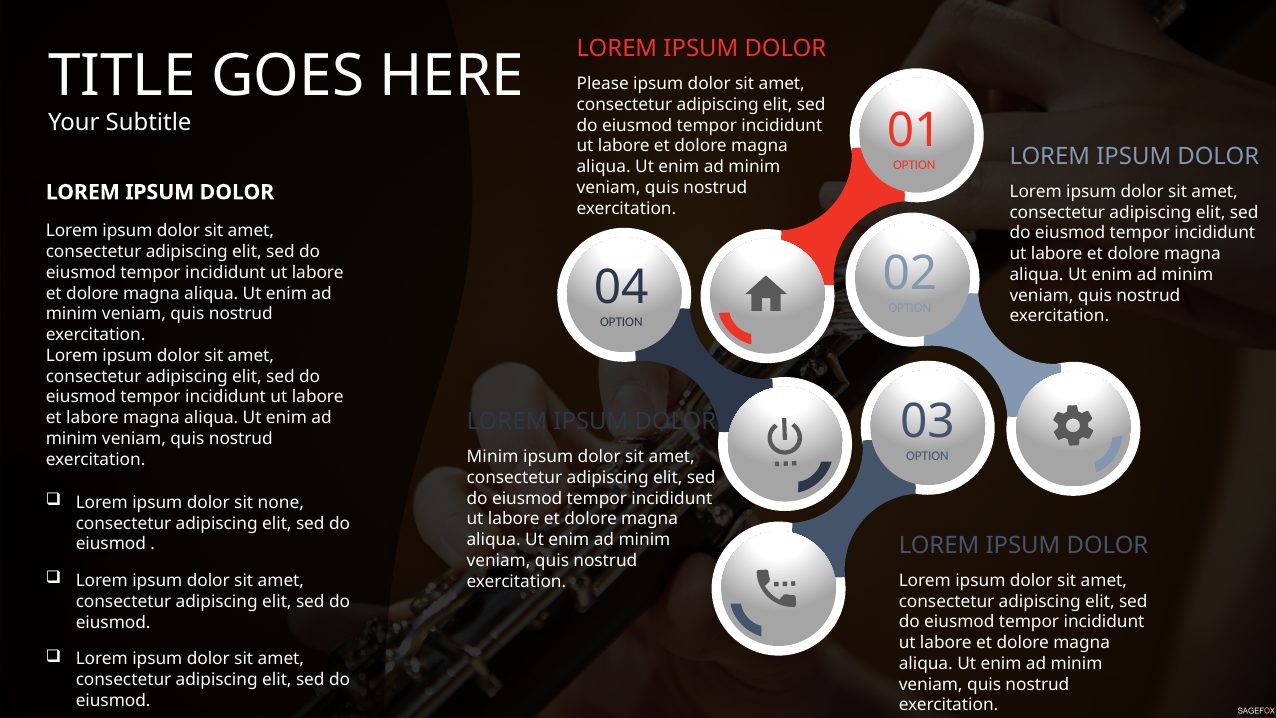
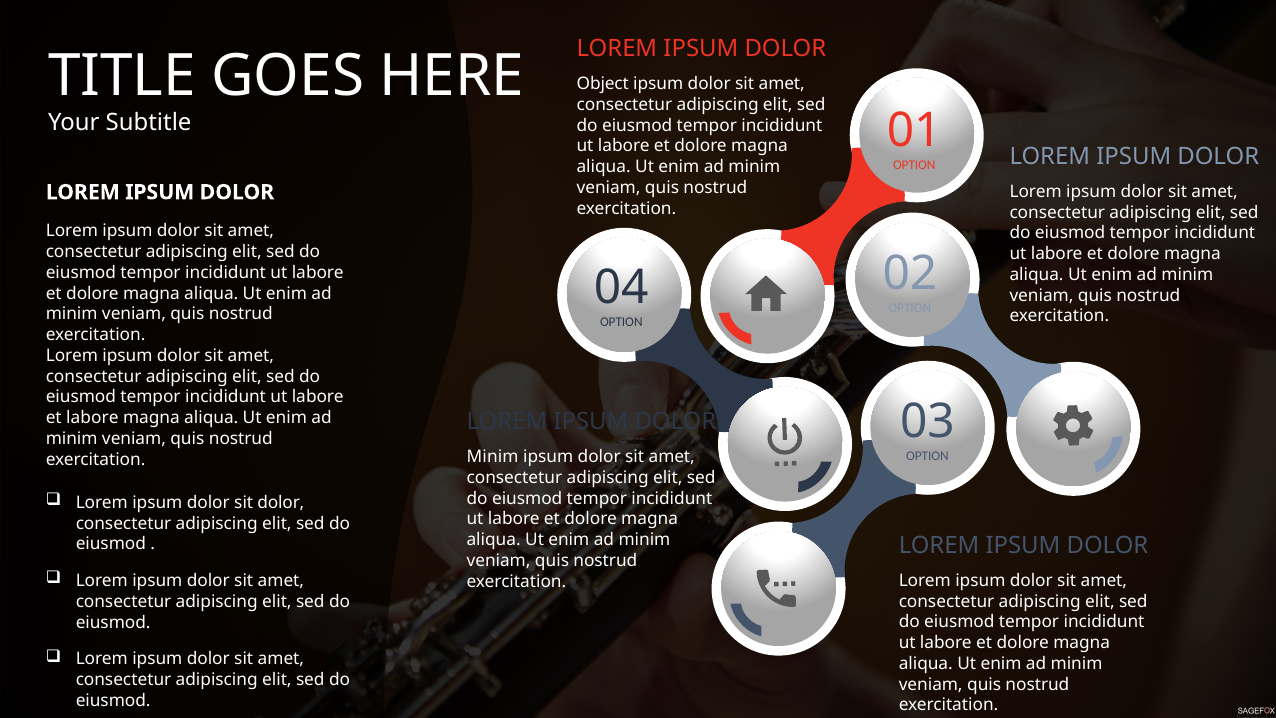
Please: Please -> Object
sit none: none -> dolor
